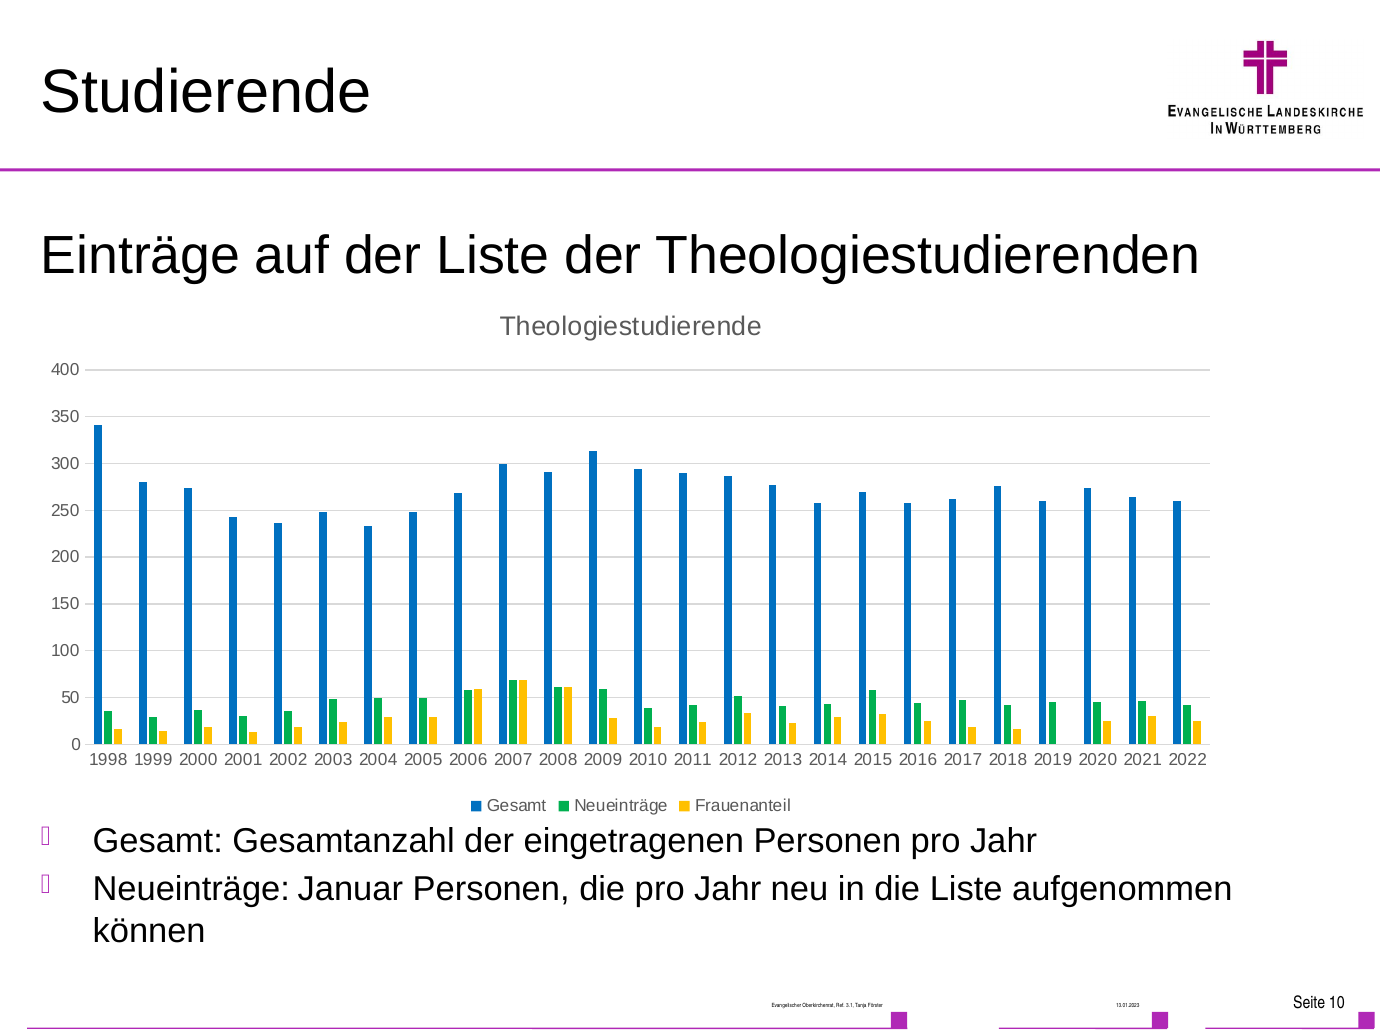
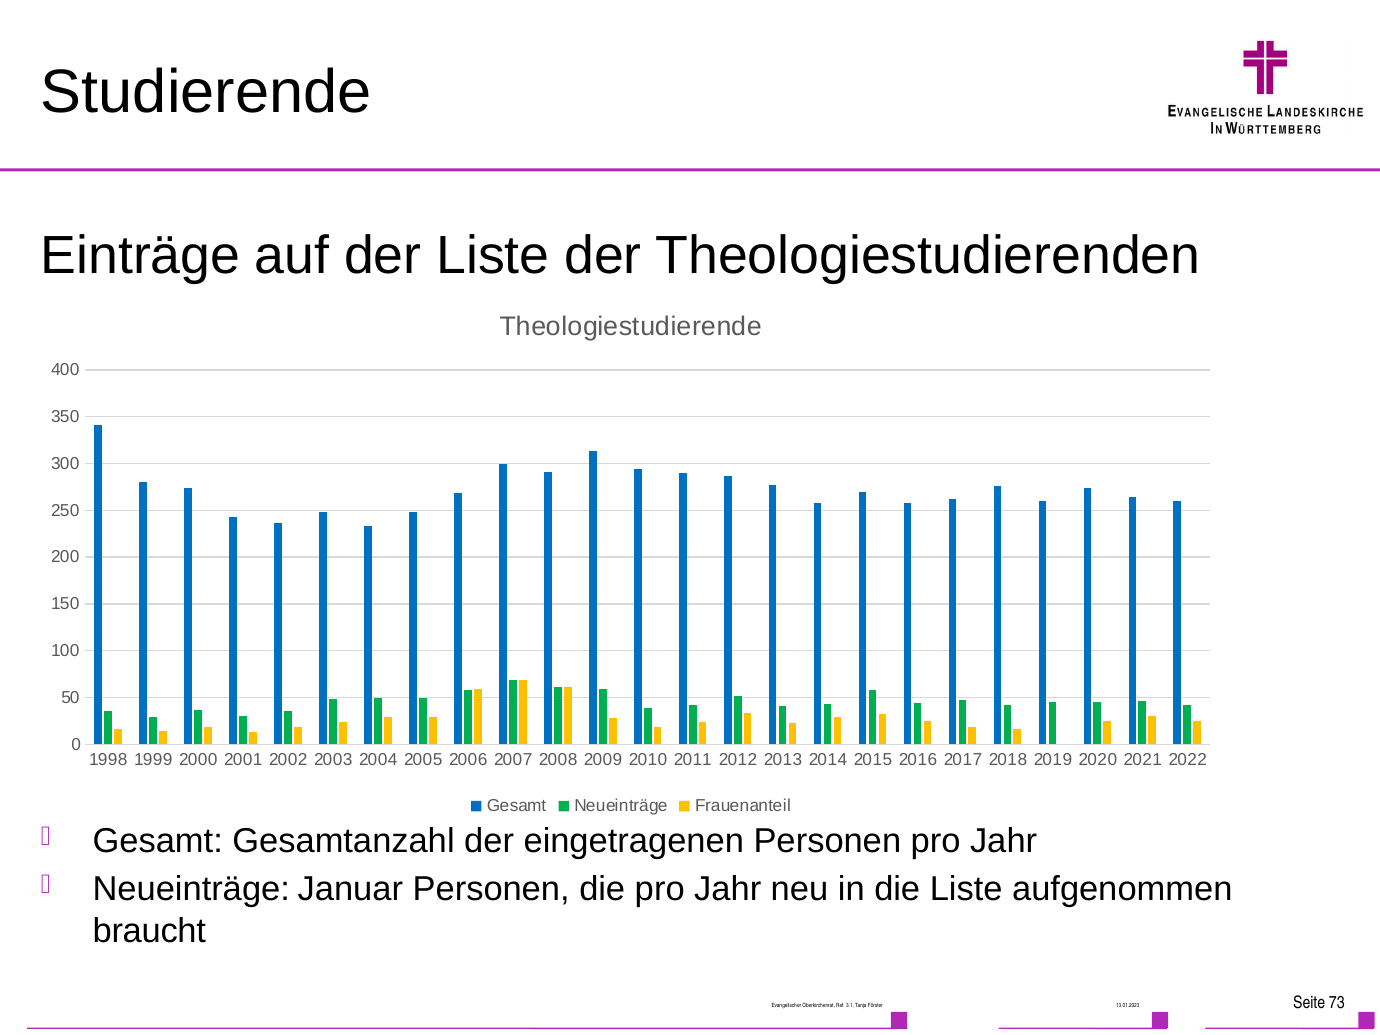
können: können -> braucht
10: 10 -> 73
